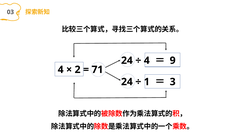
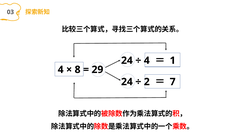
9: 9 -> 1
2: 2 -> 8
71: 71 -> 29
1: 1 -> 2
3: 3 -> 7
